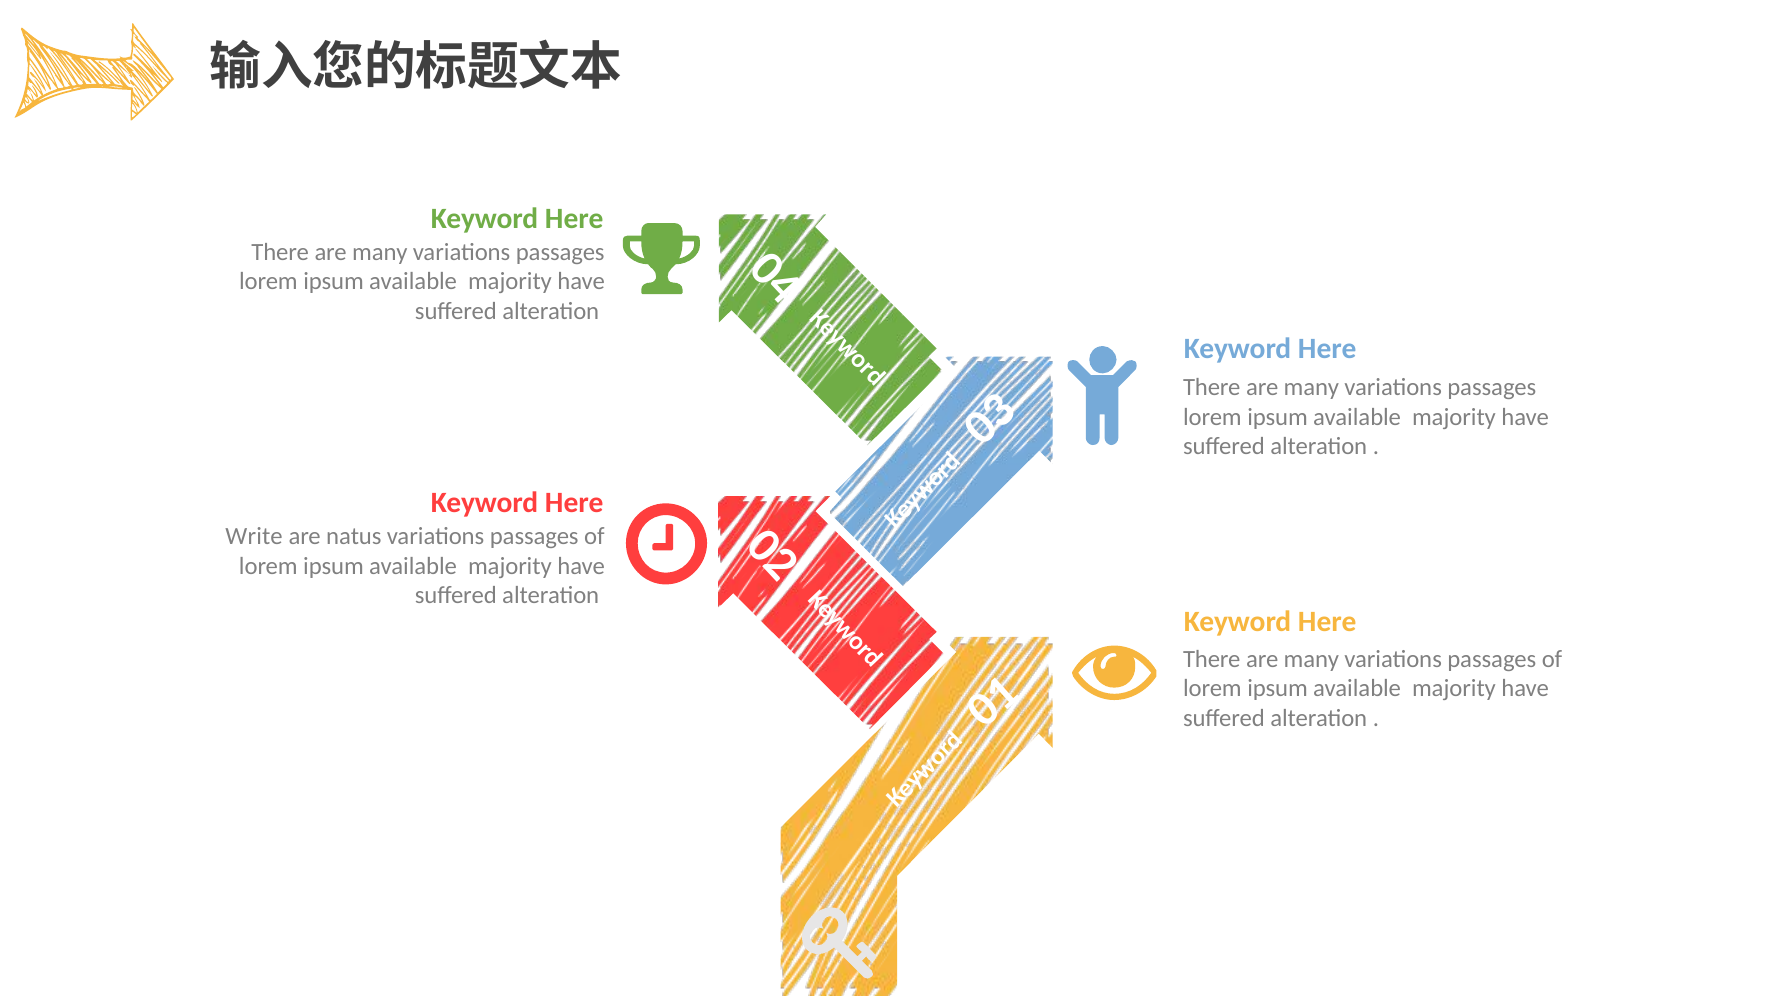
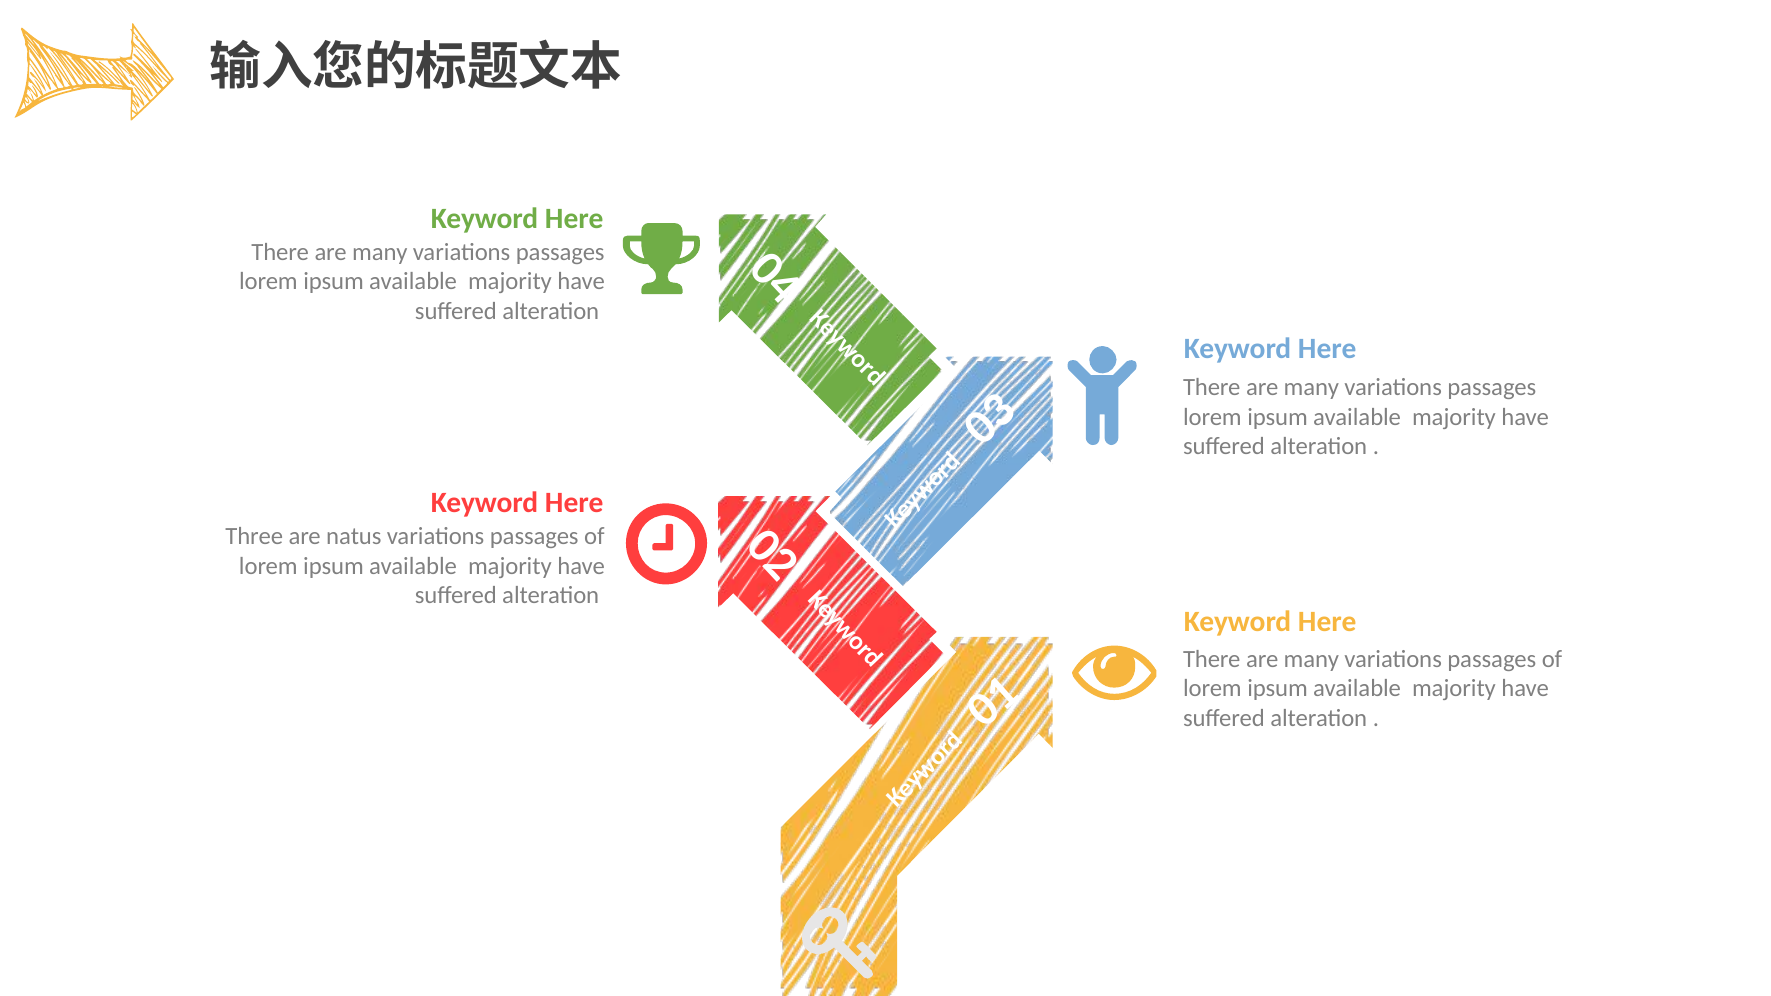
Write: Write -> Three
